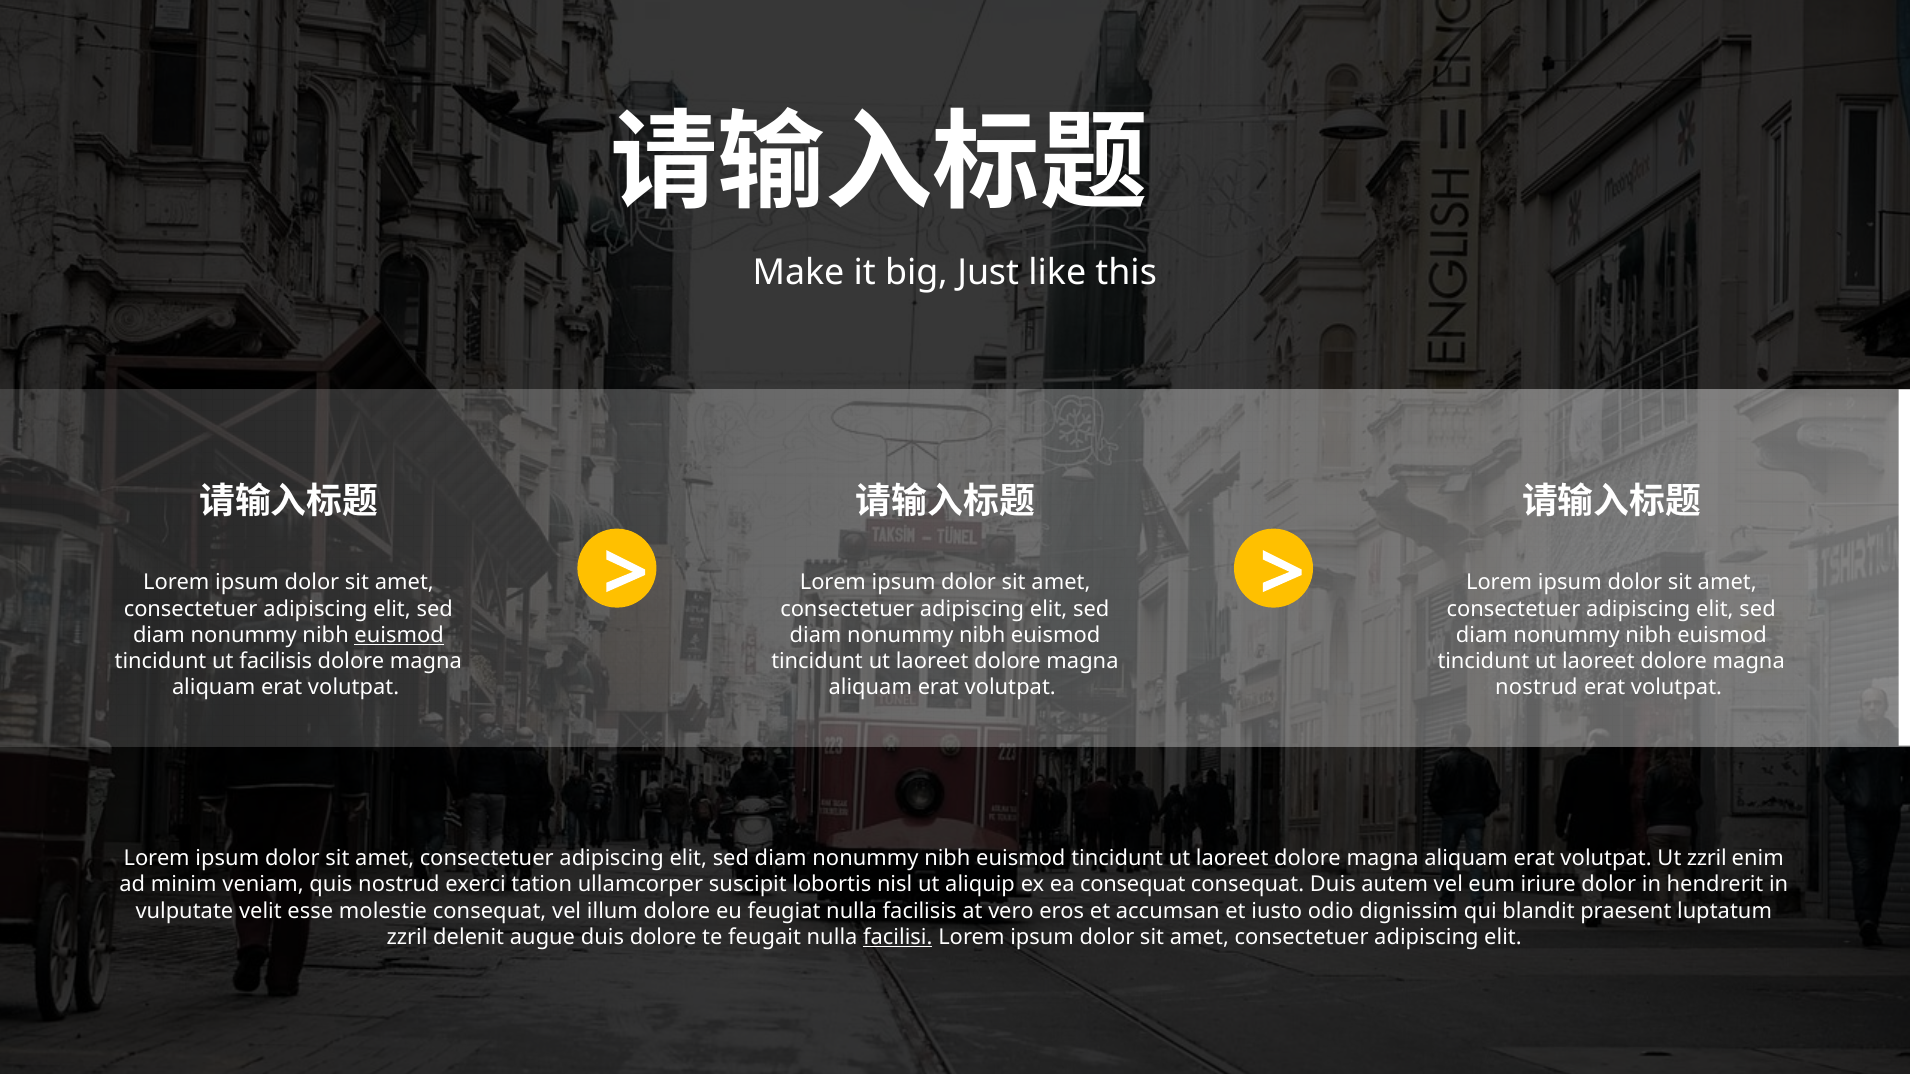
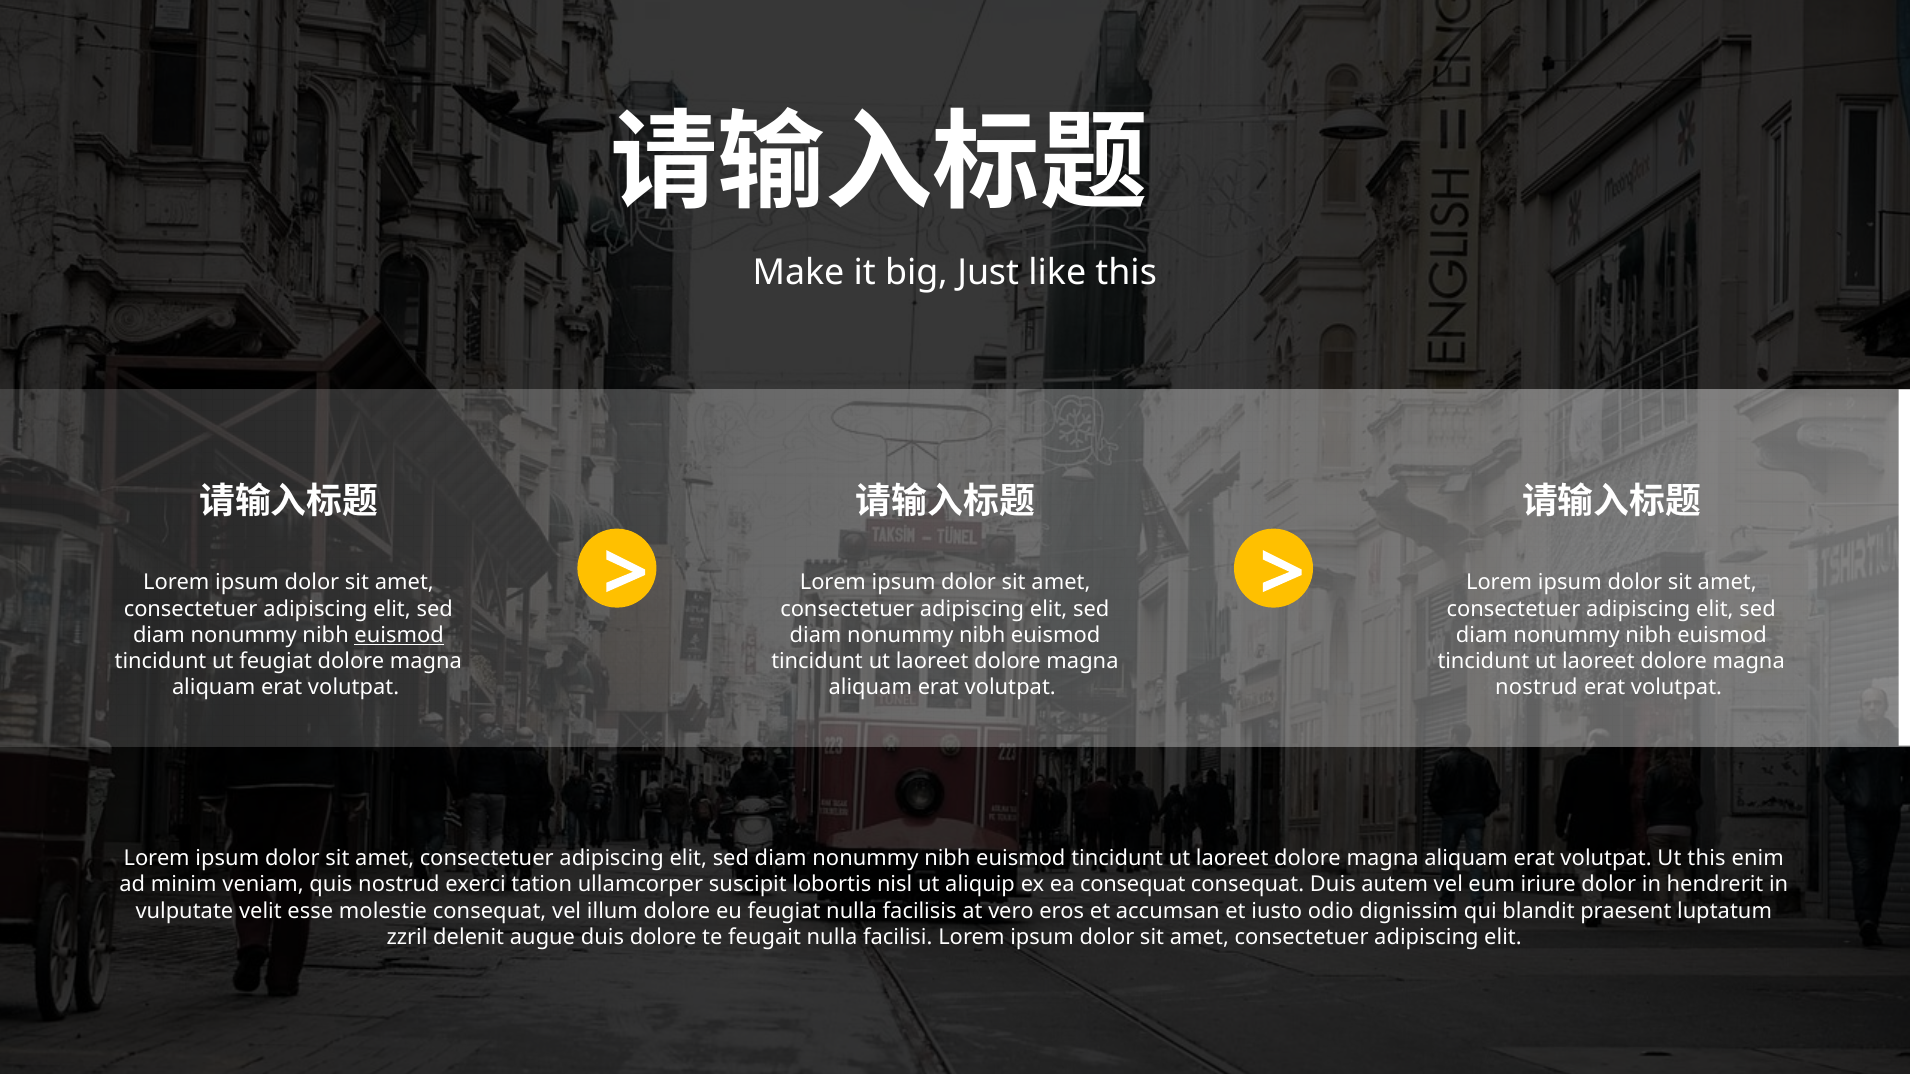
ut facilisis: facilisis -> feugiat
Ut zzril: zzril -> this
facilisi underline: present -> none
